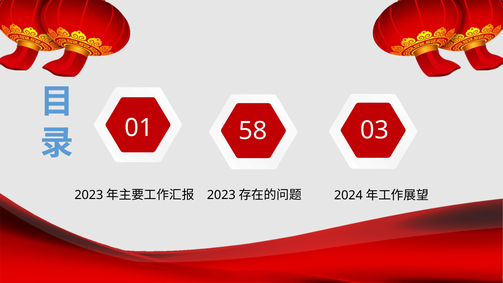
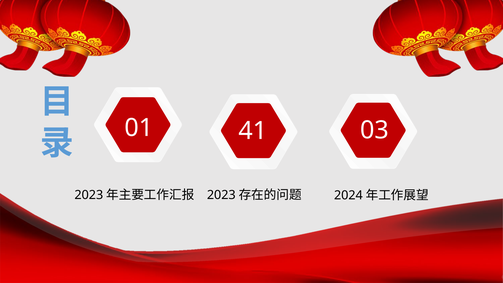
58: 58 -> 41
